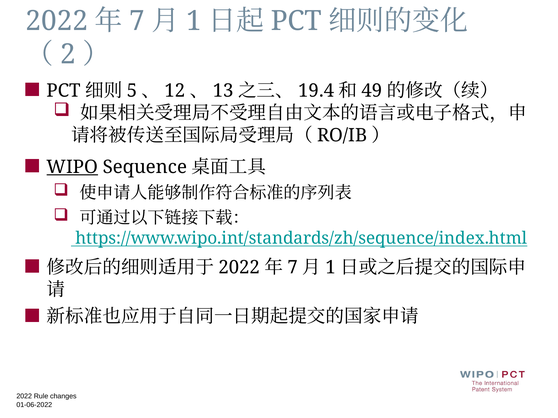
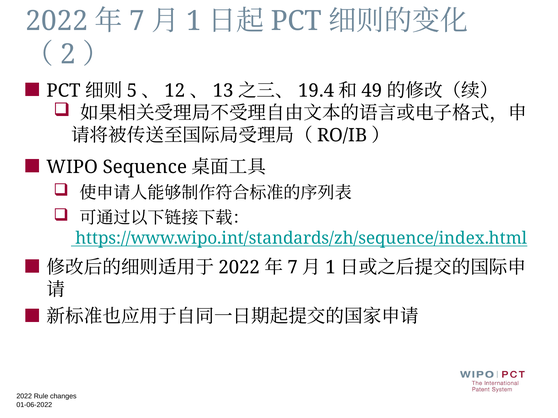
WIPO underline: present -> none
